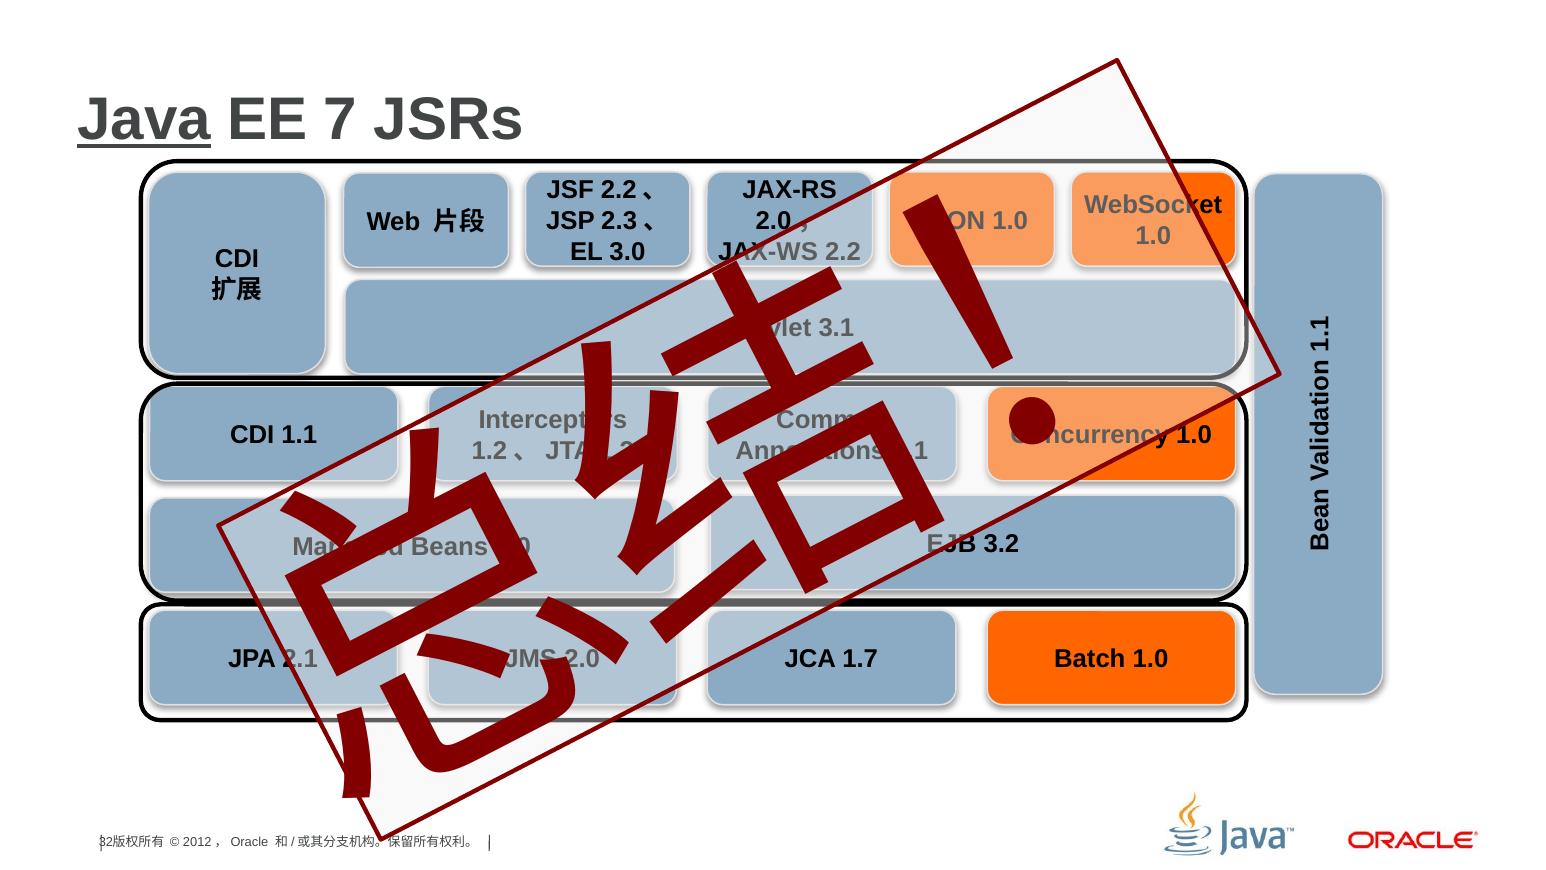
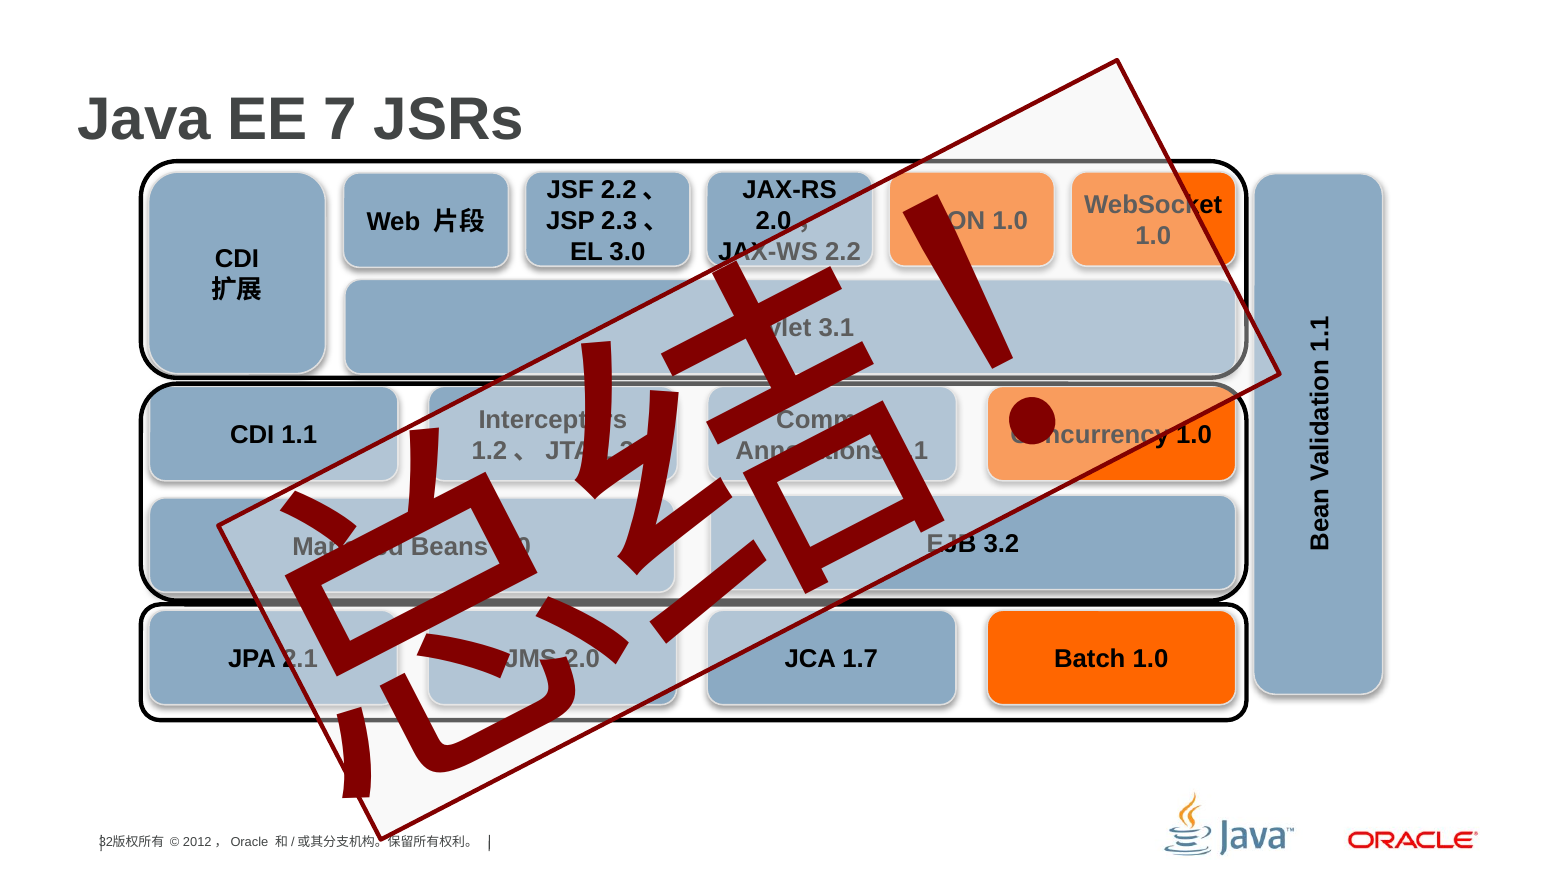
Java underline: present -> none
